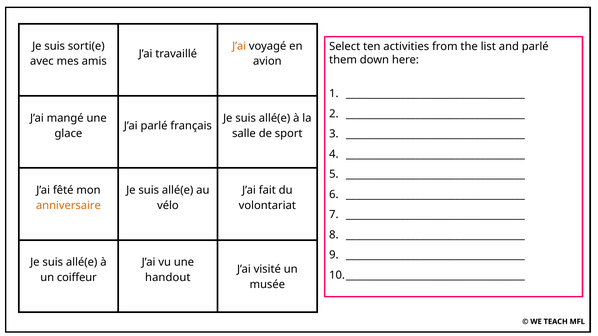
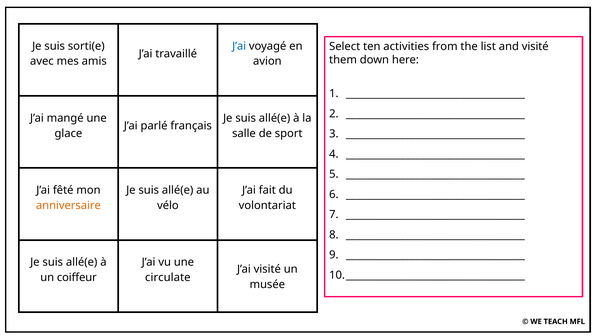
J’ai at (239, 46) colour: orange -> blue
and parlé: parlé -> visité
handout: handout -> circulate
